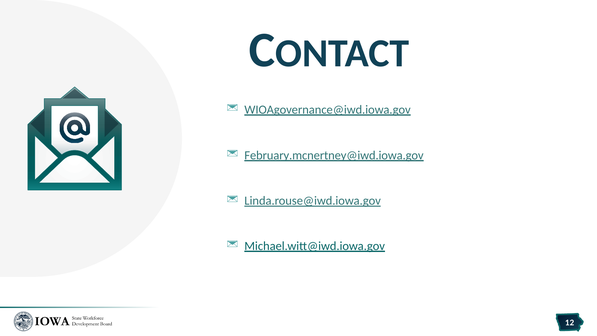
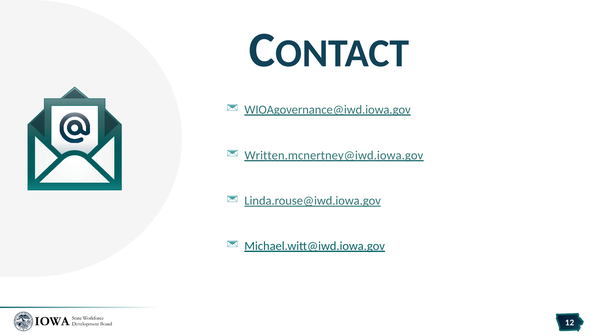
February.mcnertney@iwd.iowa.gov: February.mcnertney@iwd.iowa.gov -> Written.mcnertney@iwd.iowa.gov
